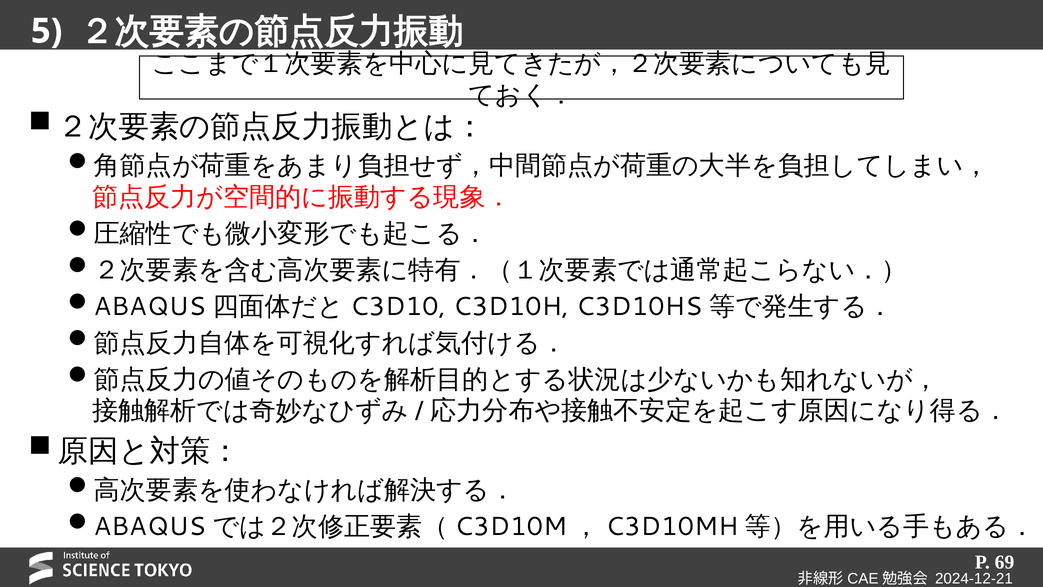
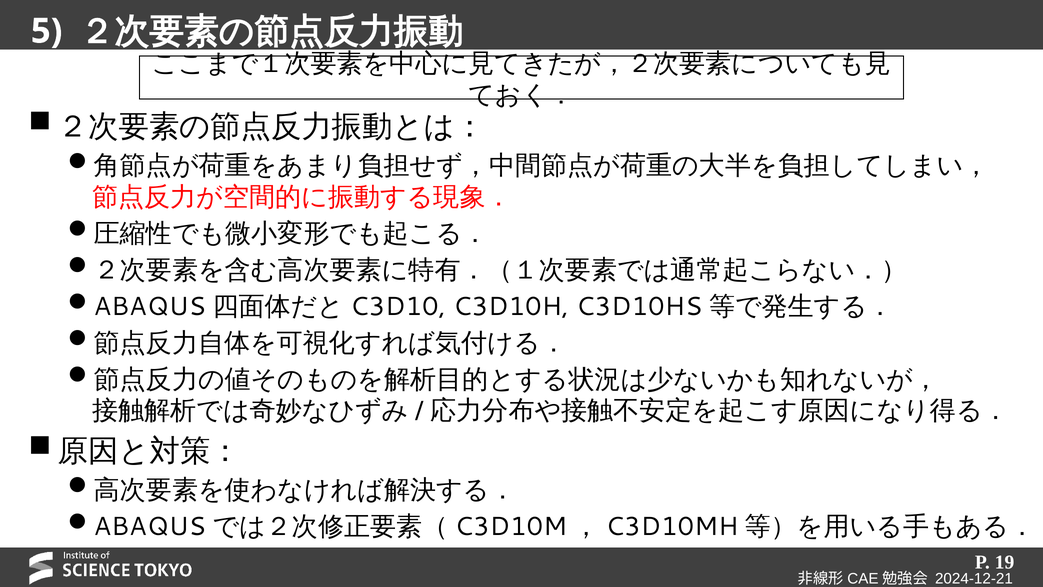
69: 69 -> 19
